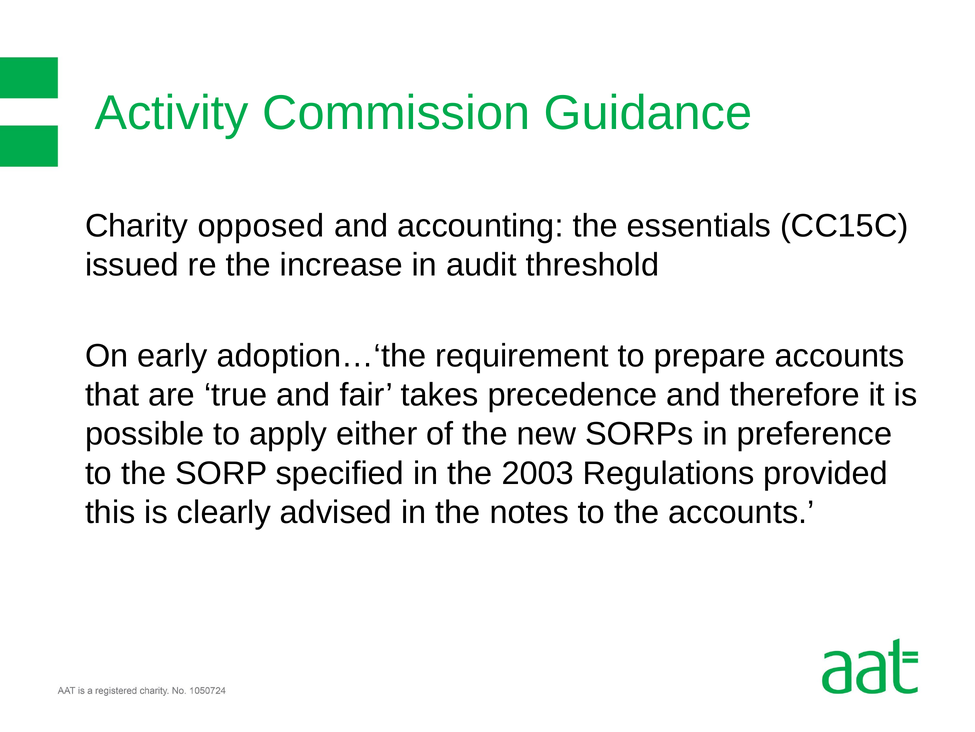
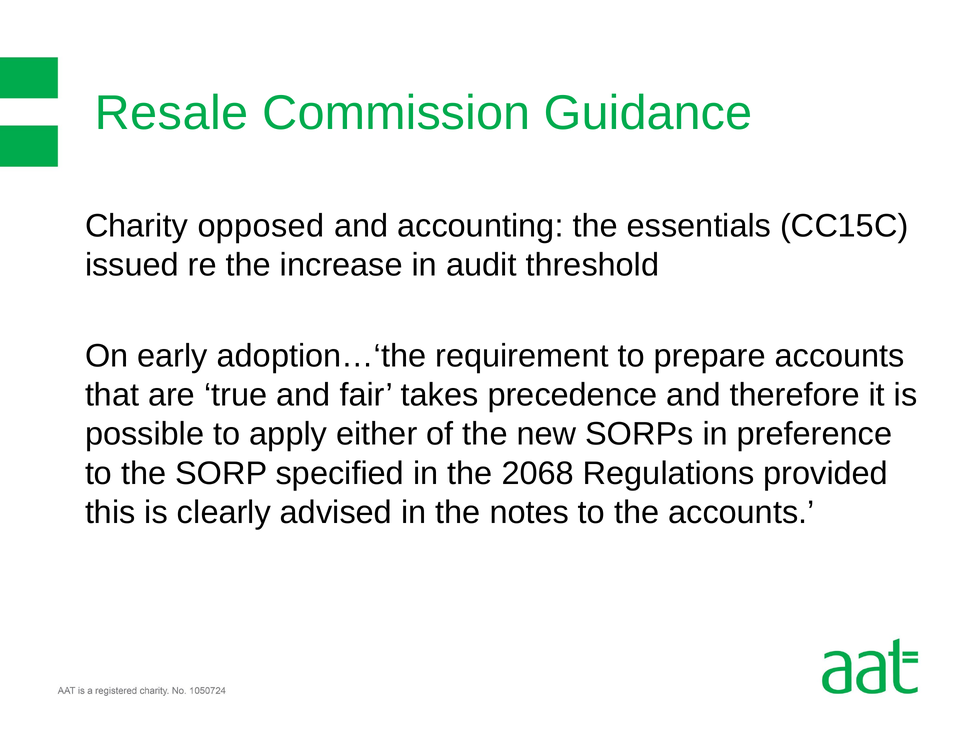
Activity: Activity -> Resale
2003: 2003 -> 2068
